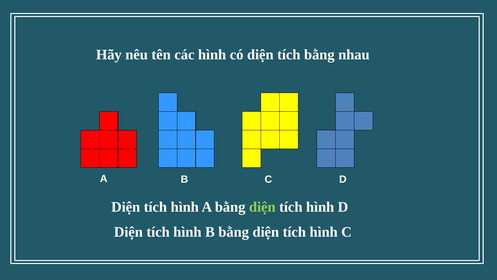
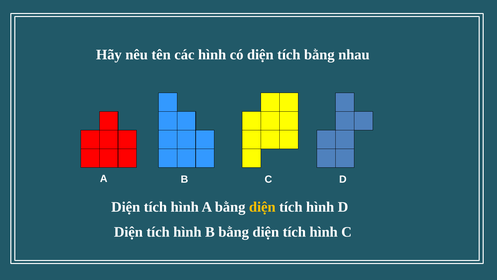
diện at (262, 207) colour: light green -> yellow
